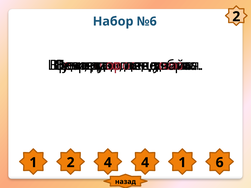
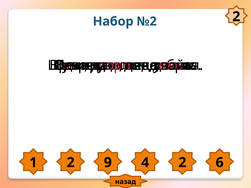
№6: №6 -> №2
2 4: 4 -> 9
4 1: 1 -> 2
